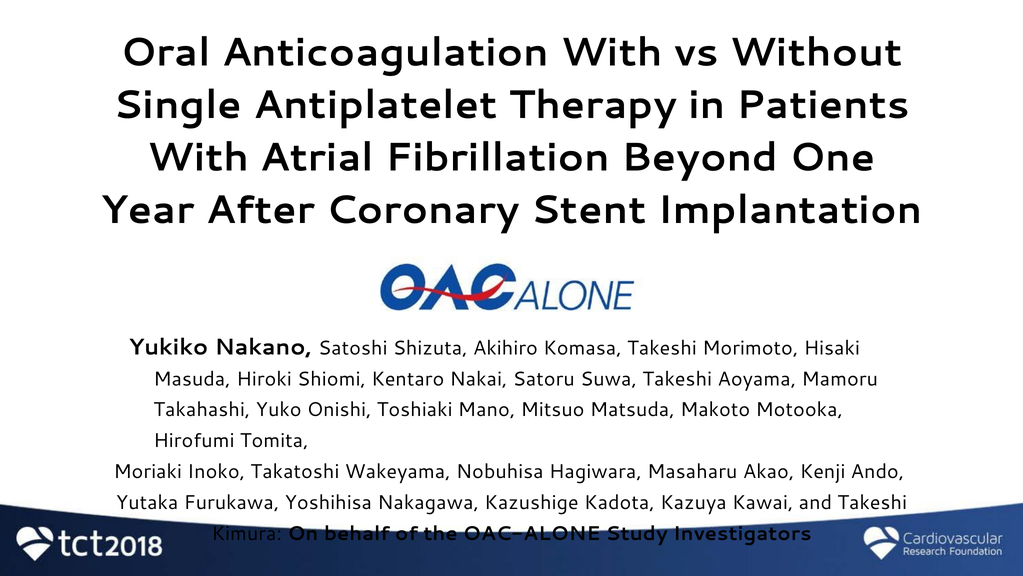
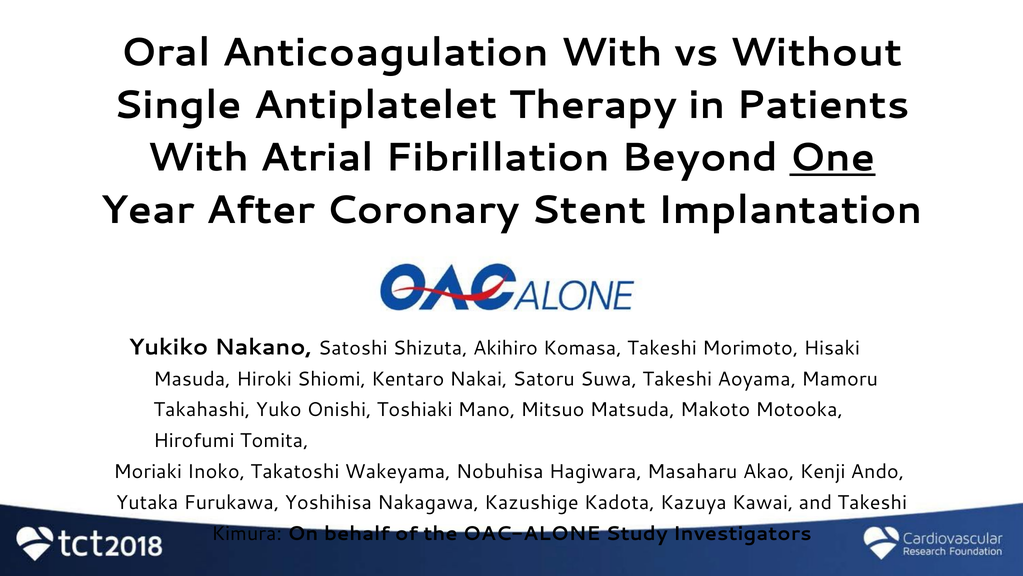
One underline: none -> present
